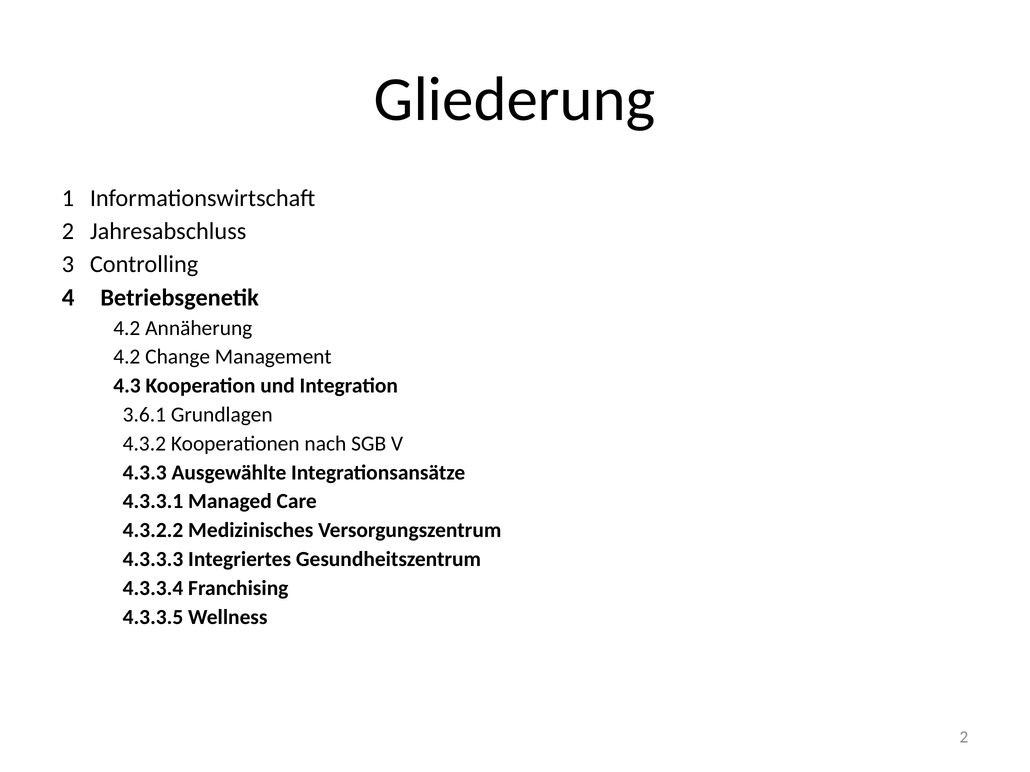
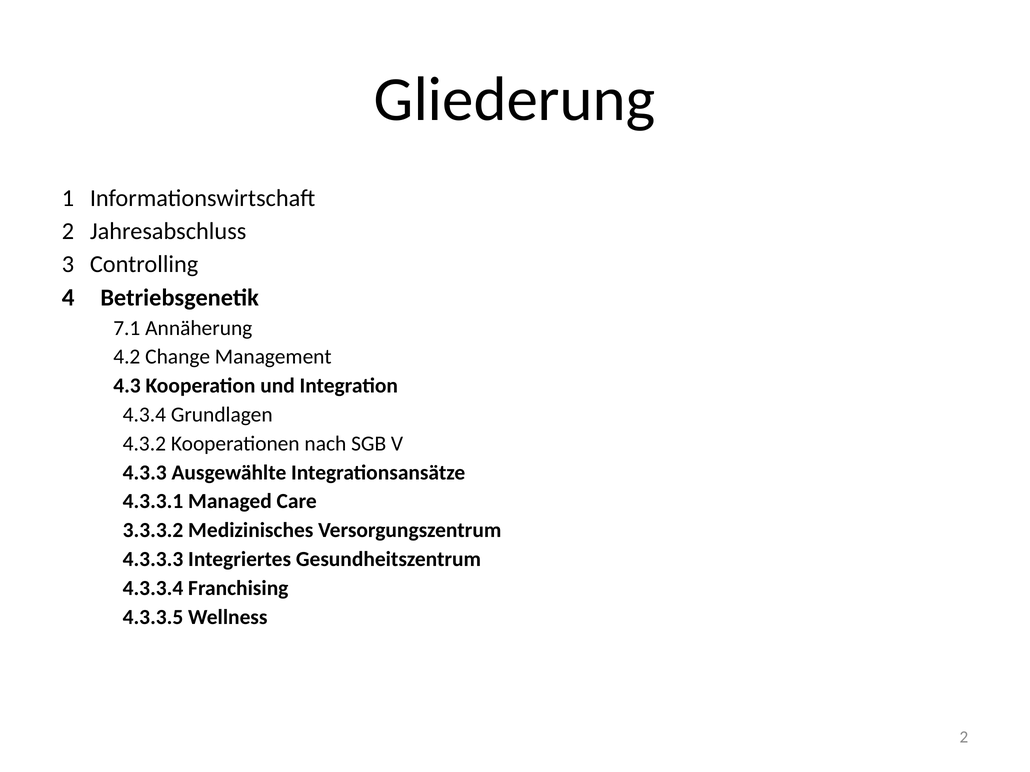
4.2 at (127, 328): 4.2 -> 7.1
3.6.1: 3.6.1 -> 4.3.4
4.3.2.2: 4.3.2.2 -> 3.3.3.2
